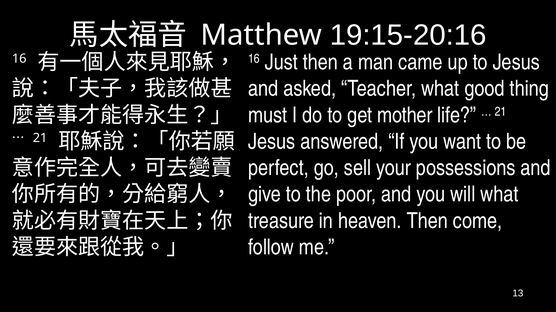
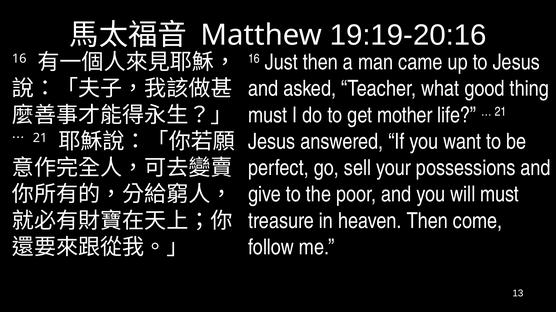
19:15-20:16: 19:15-20:16 -> 19:19-20:16
will what: what -> must
